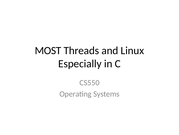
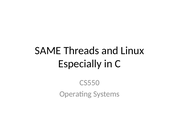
MOST: MOST -> SAME
